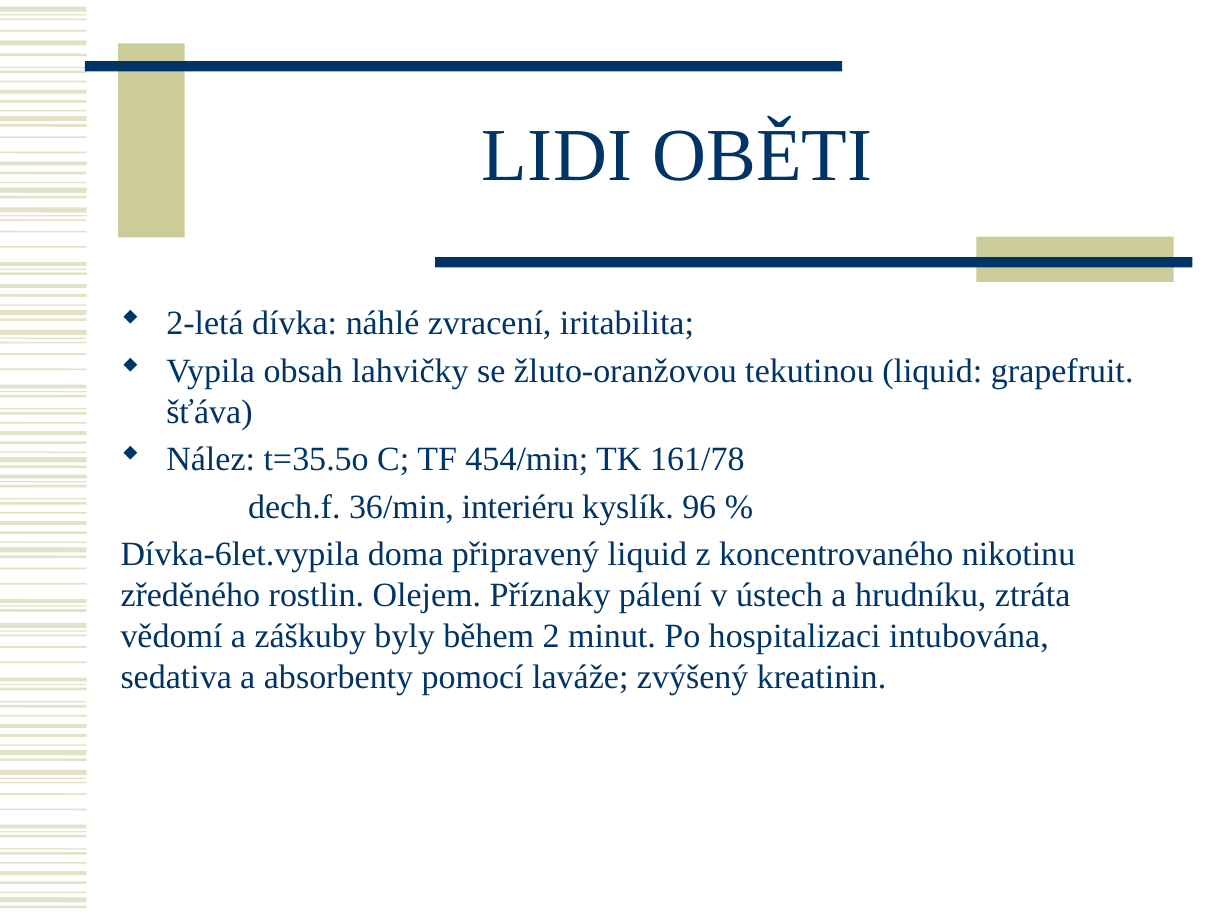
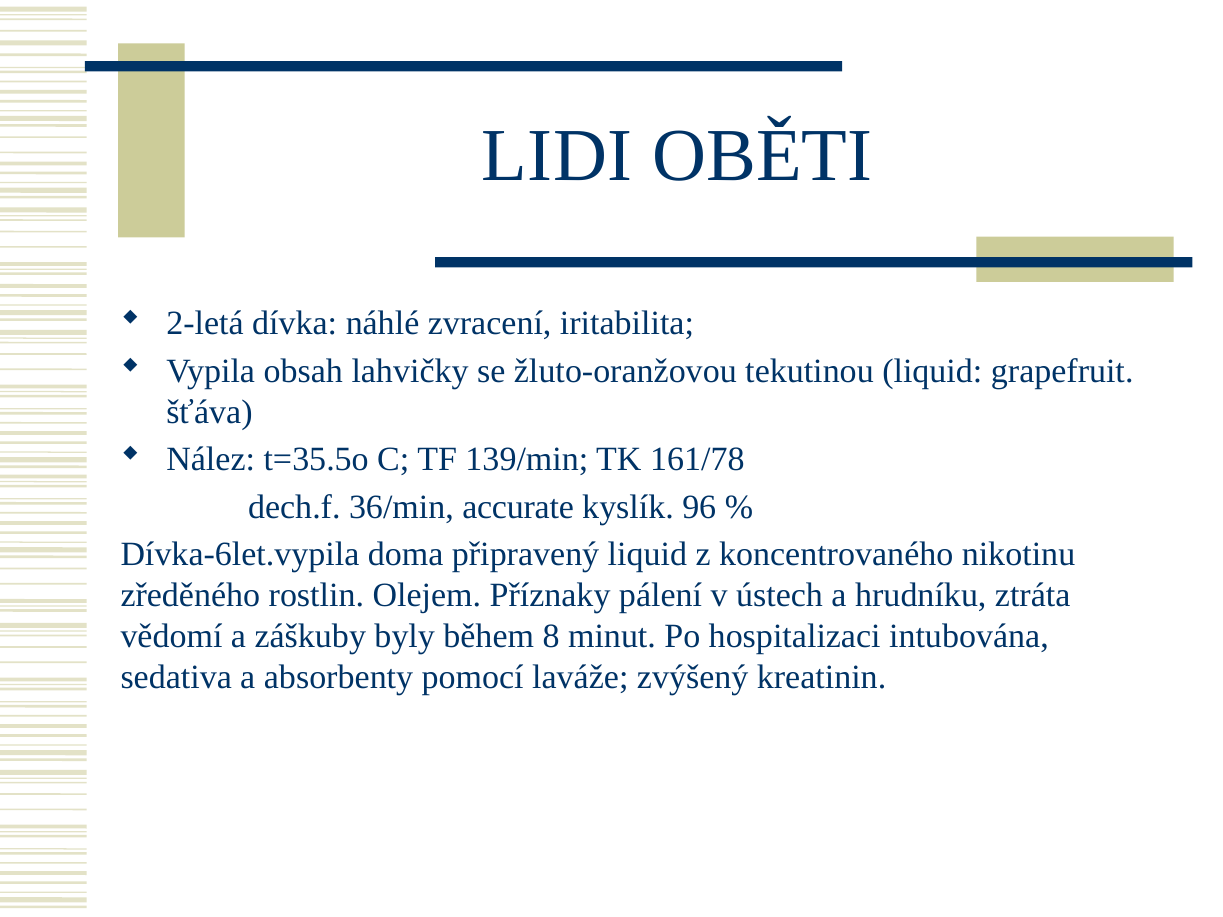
454/min: 454/min -> 139/min
interiéru: interiéru -> accurate
2: 2 -> 8
